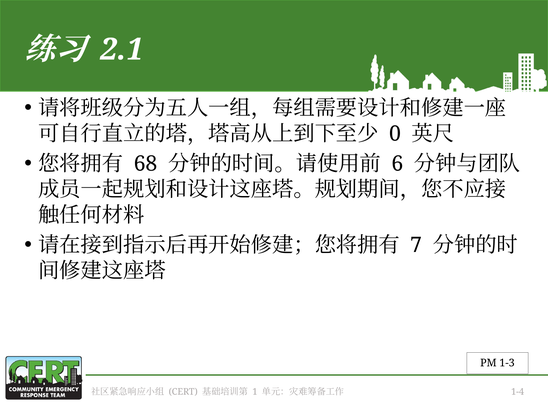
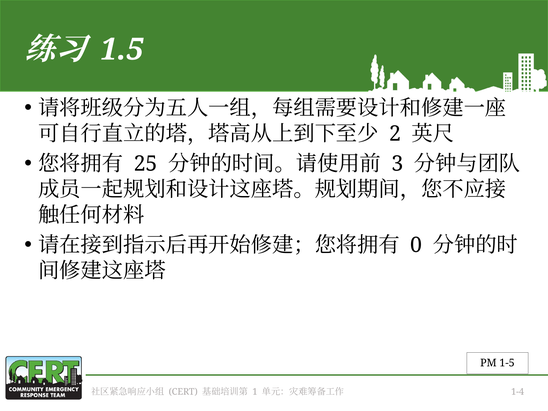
2.1: 2.1 -> 1.5
0: 0 -> 2
68: 68 -> 25
6: 6 -> 3
7: 7 -> 0
1-3: 1-3 -> 1-5
